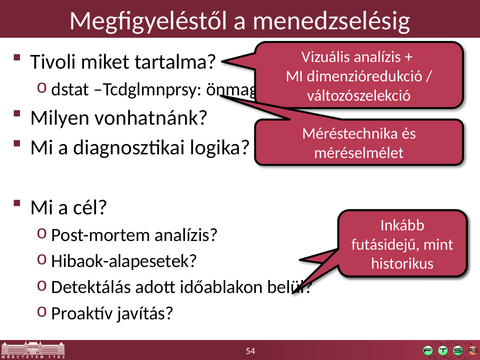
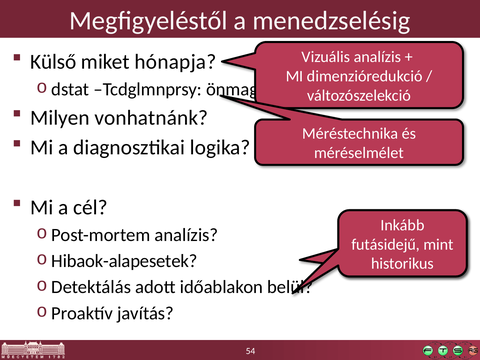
Tivoli: Tivoli -> Külső
tartalma: tartalma -> hónapja
